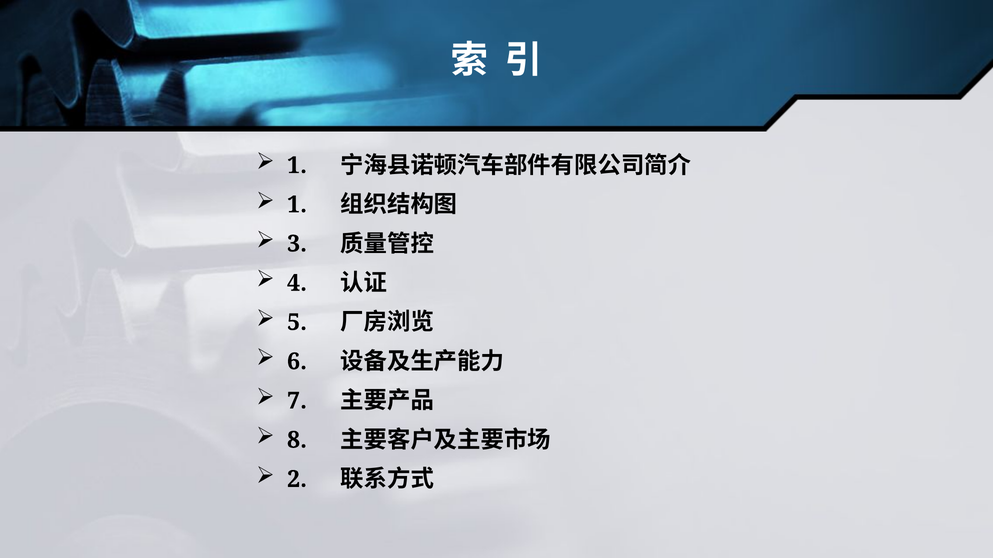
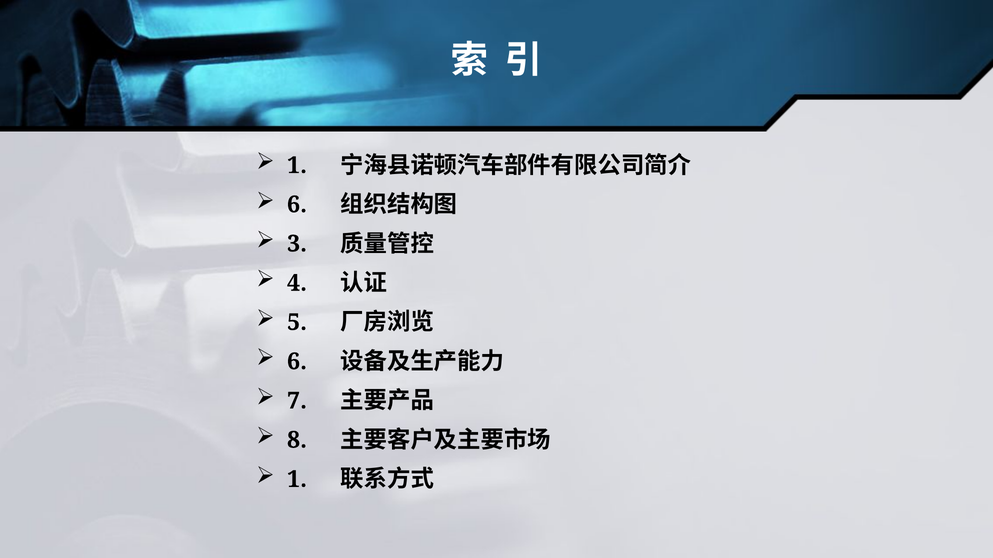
1 at (297, 204): 1 -> 6
2 at (297, 479): 2 -> 1
